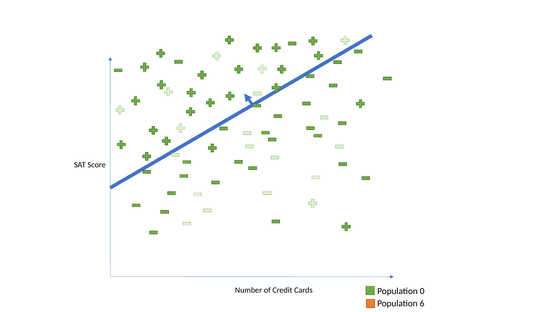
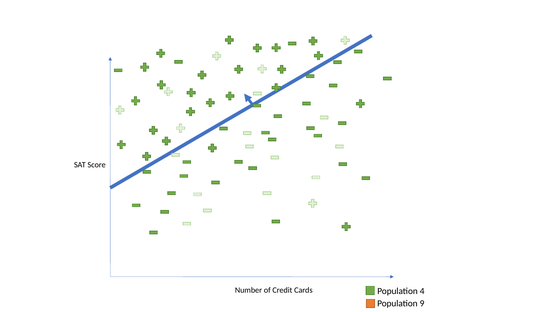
0: 0 -> 4
6: 6 -> 9
